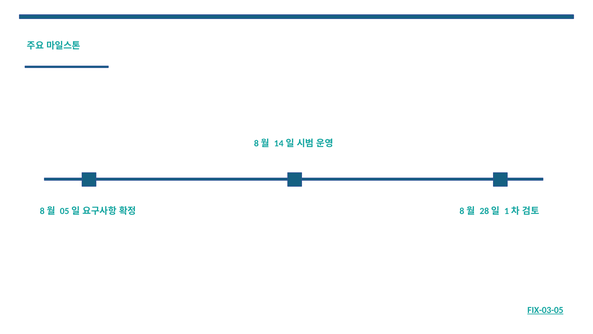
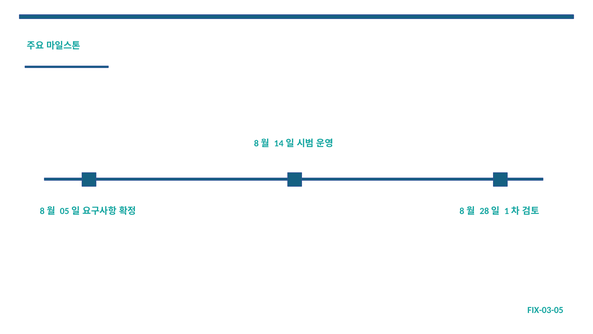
FIX-03-05 underline: present -> none
